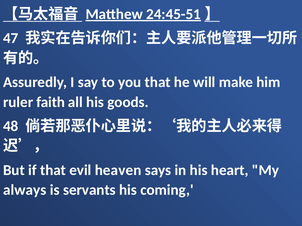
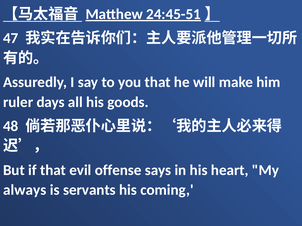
faith: faith -> days
heaven: heaven -> offense
